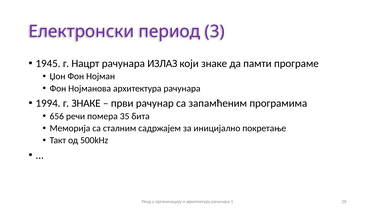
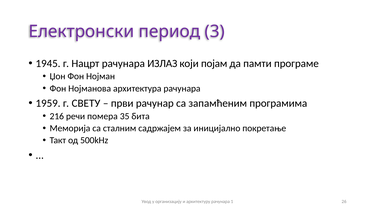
који знаке: знаке -> појам
1994: 1994 -> 1959
г ЗНАКЕ: ЗНАКЕ -> СВЕТУ
656: 656 -> 216
